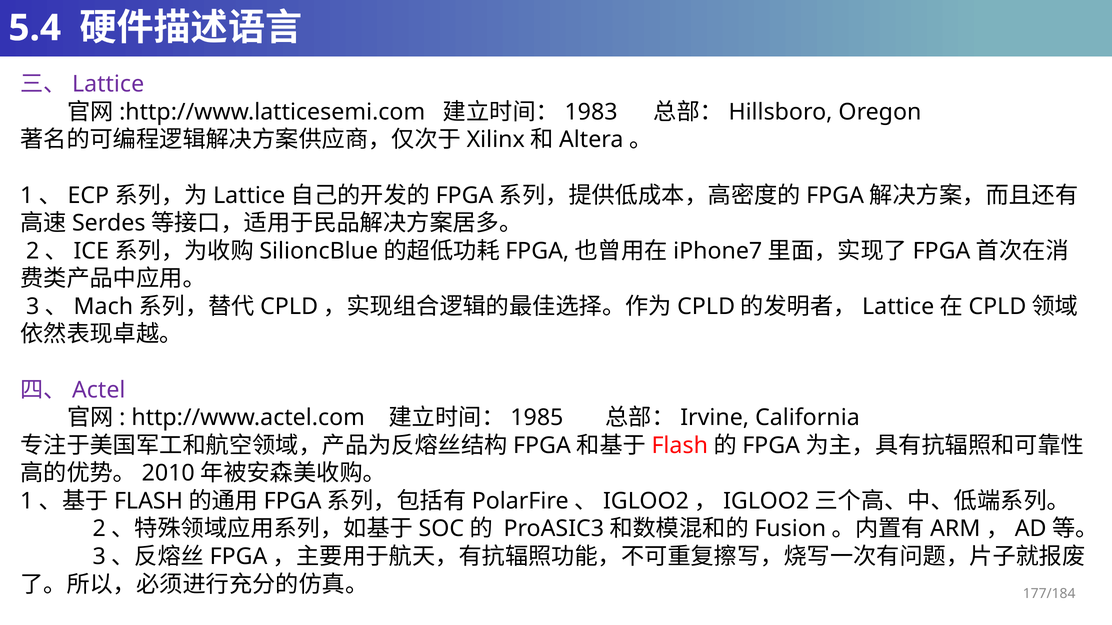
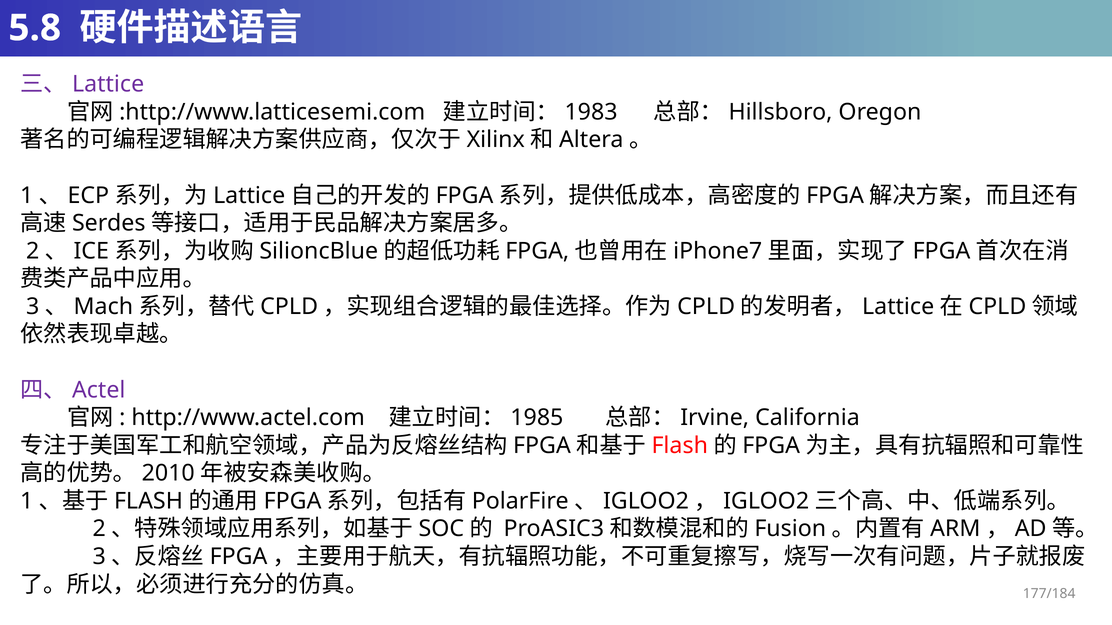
5.4: 5.4 -> 5.8
